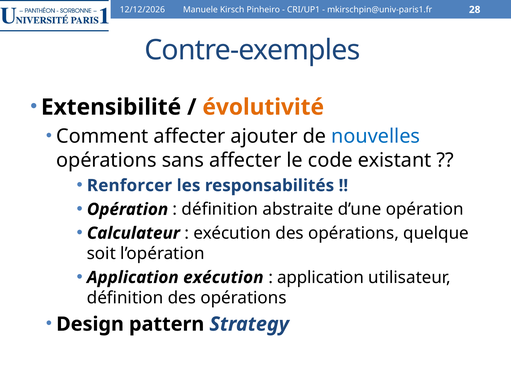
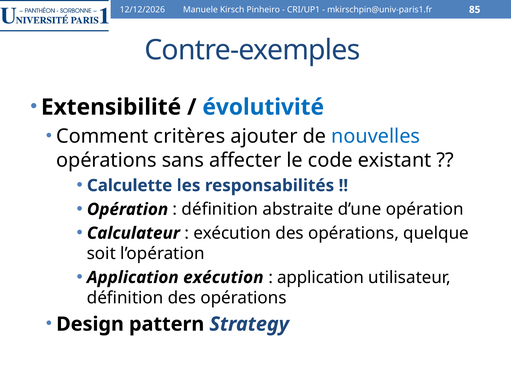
28: 28 -> 85
évolutivité colour: orange -> blue
Comment affecter: affecter -> critères
Renforcer: Renforcer -> Calculette
